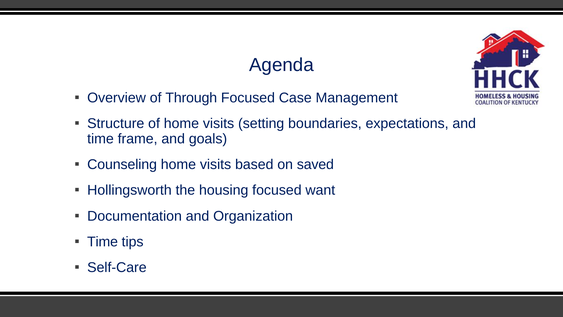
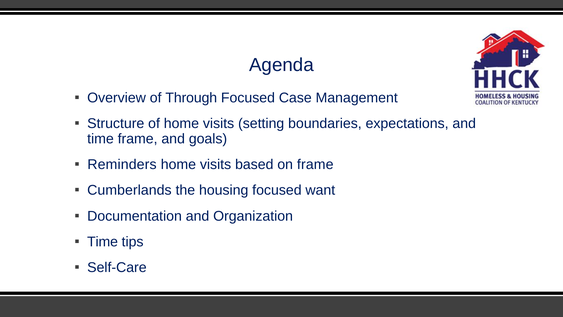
Counseling: Counseling -> Reminders
on saved: saved -> frame
Hollingsworth: Hollingsworth -> Cumberlands
